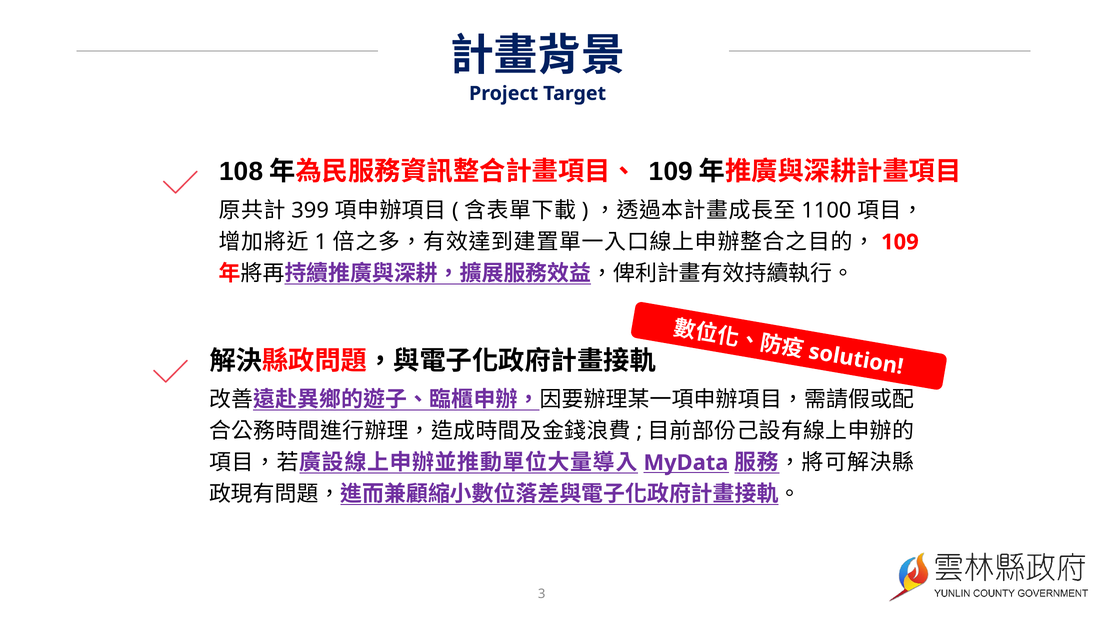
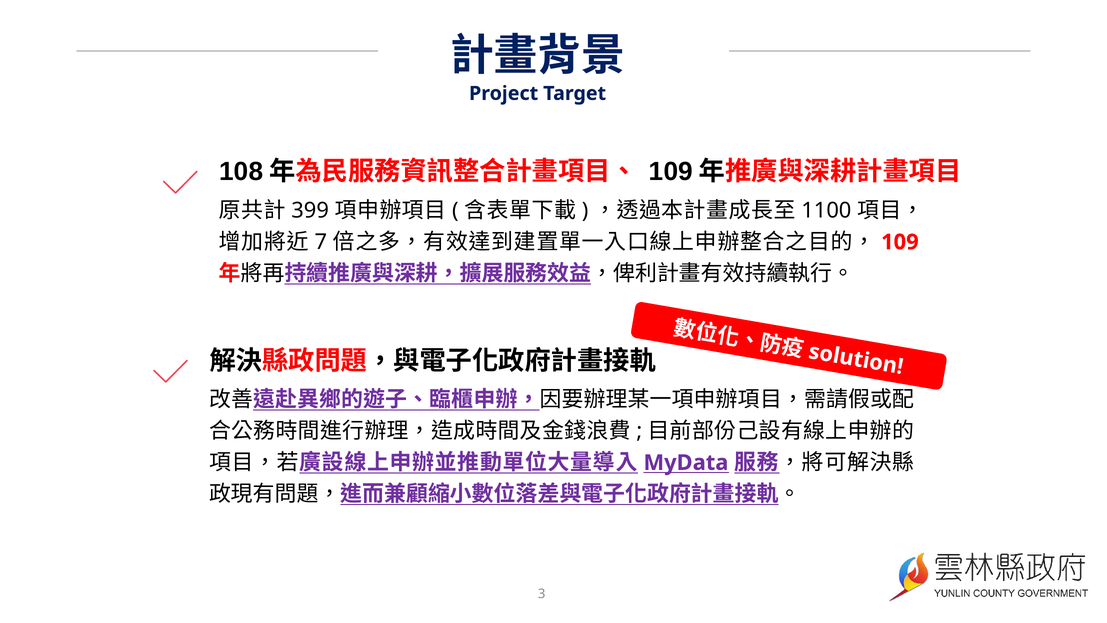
1: 1 -> 7
